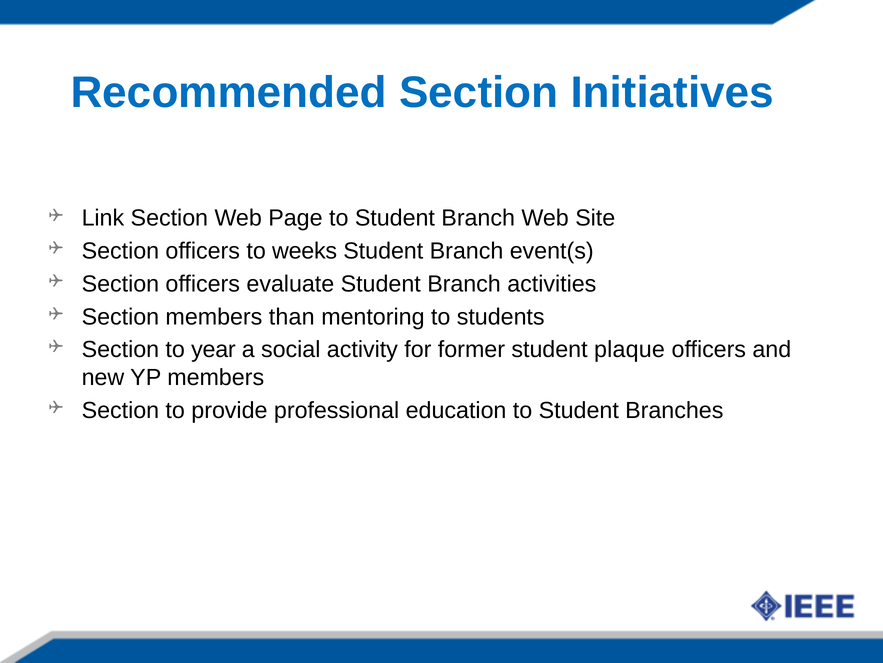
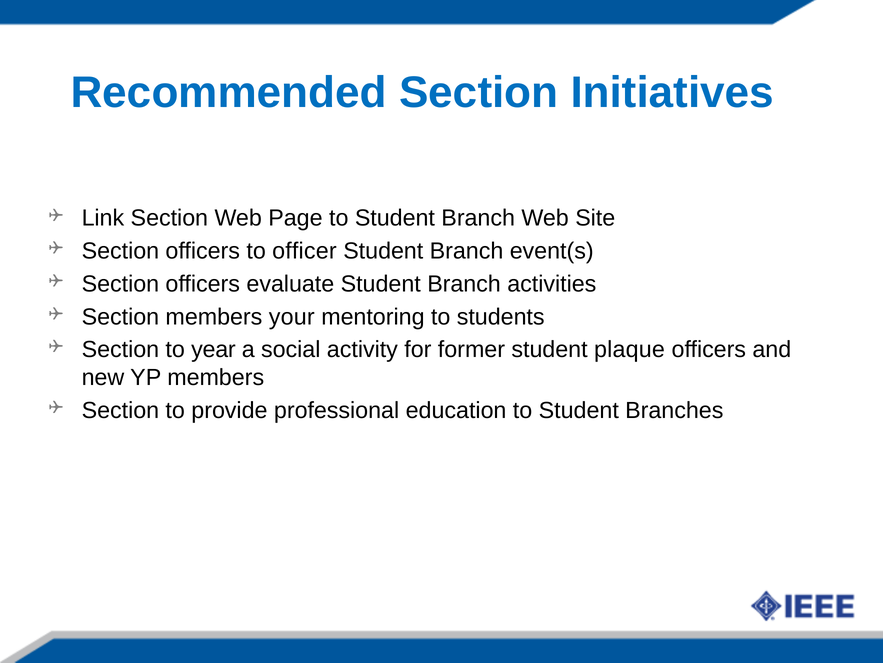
weeks: weeks -> officer
than: than -> your
